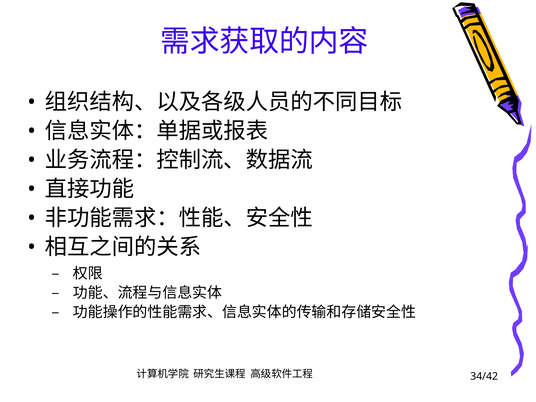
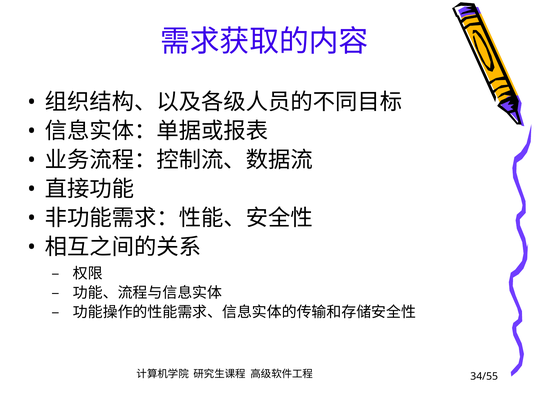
34/42: 34/42 -> 34/55
